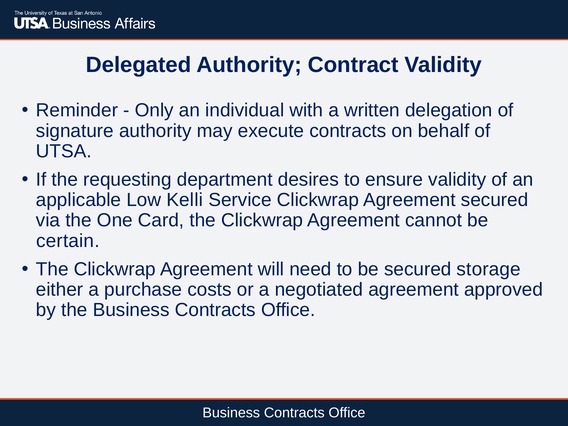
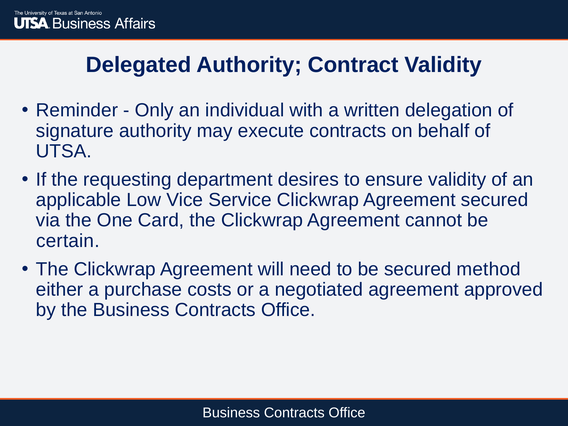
Kelli: Kelli -> Vice
storage: storage -> method
